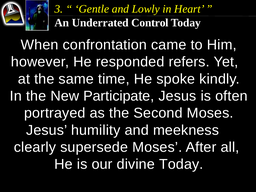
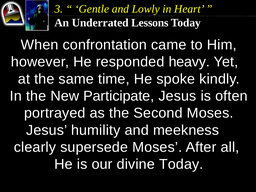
Control: Control -> Lessons
refers: refers -> heavy
